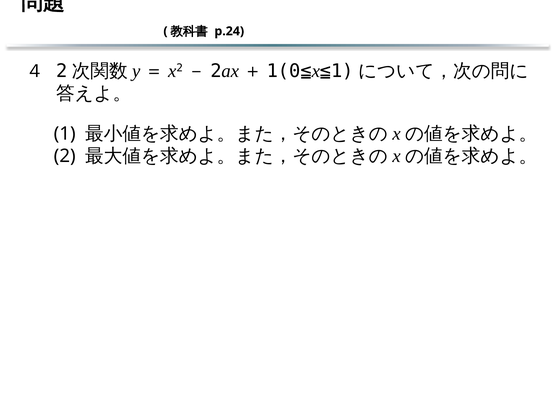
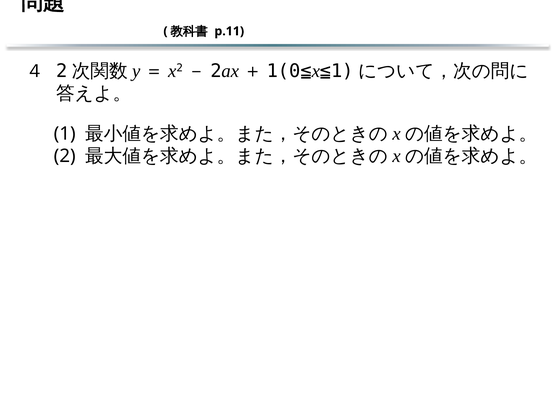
p.24: p.24 -> p.11
